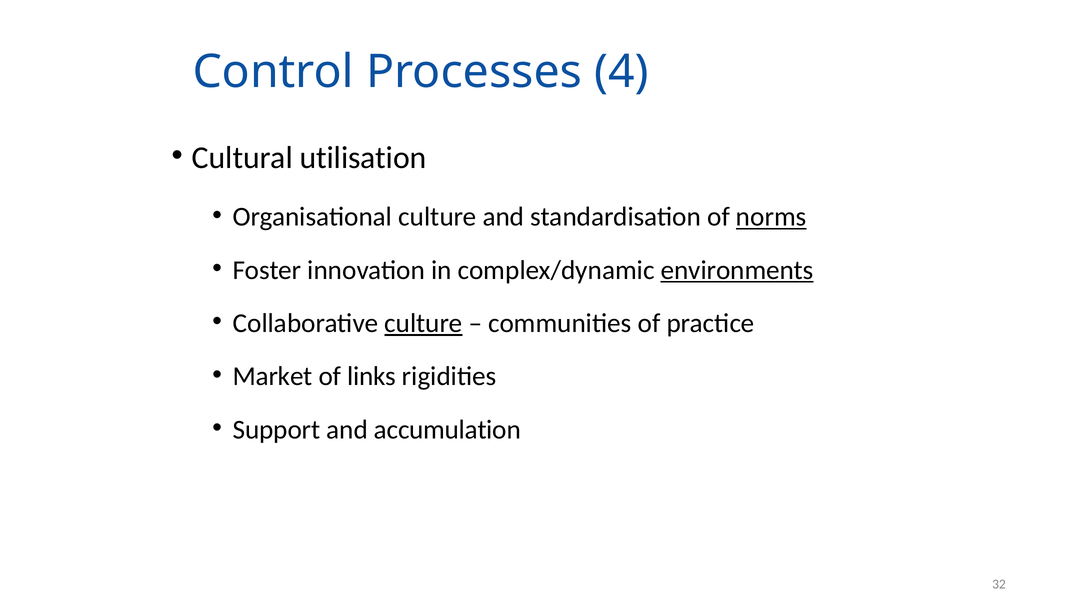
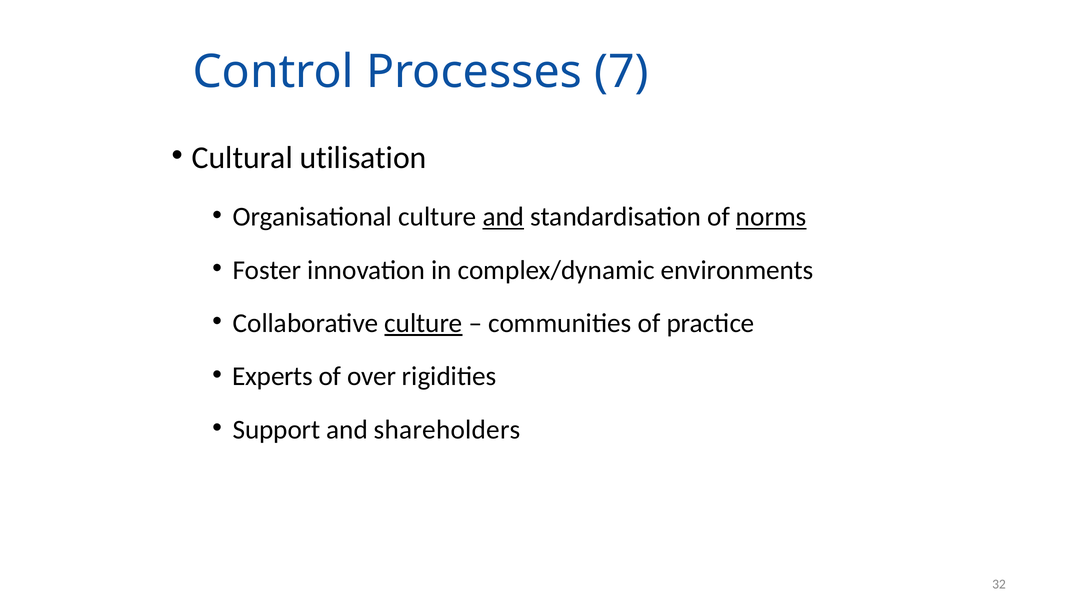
4: 4 -> 7
and at (503, 217) underline: none -> present
environments underline: present -> none
Market: Market -> Experts
links: links -> over
accumulation: accumulation -> shareholders
